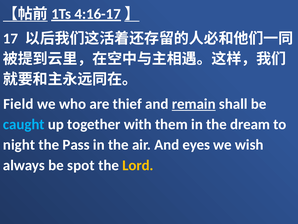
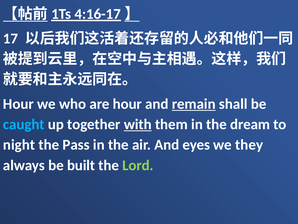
Field at (18, 104): Field -> Hour
are thief: thief -> hour
with underline: none -> present
wish: wish -> they
spot: spot -> built
Lord colour: yellow -> light green
